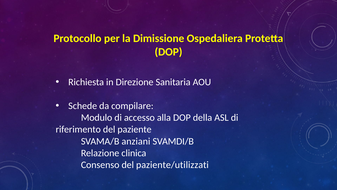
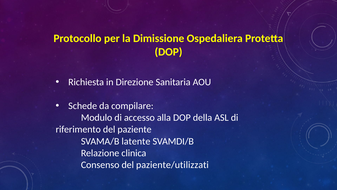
anziani: anziani -> latente
